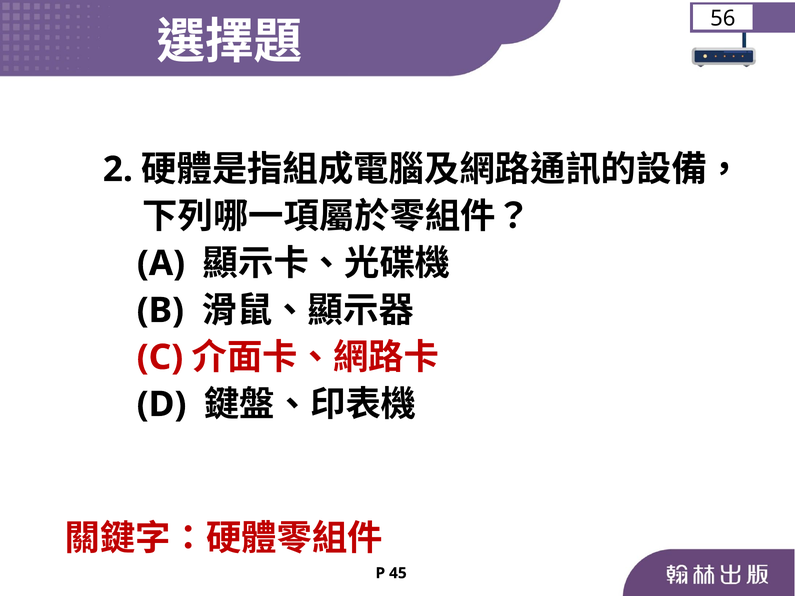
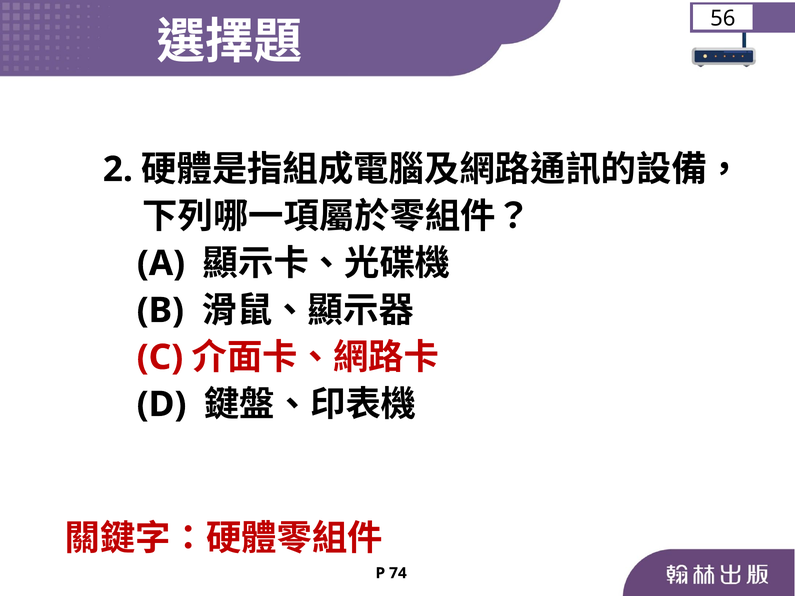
45: 45 -> 74
